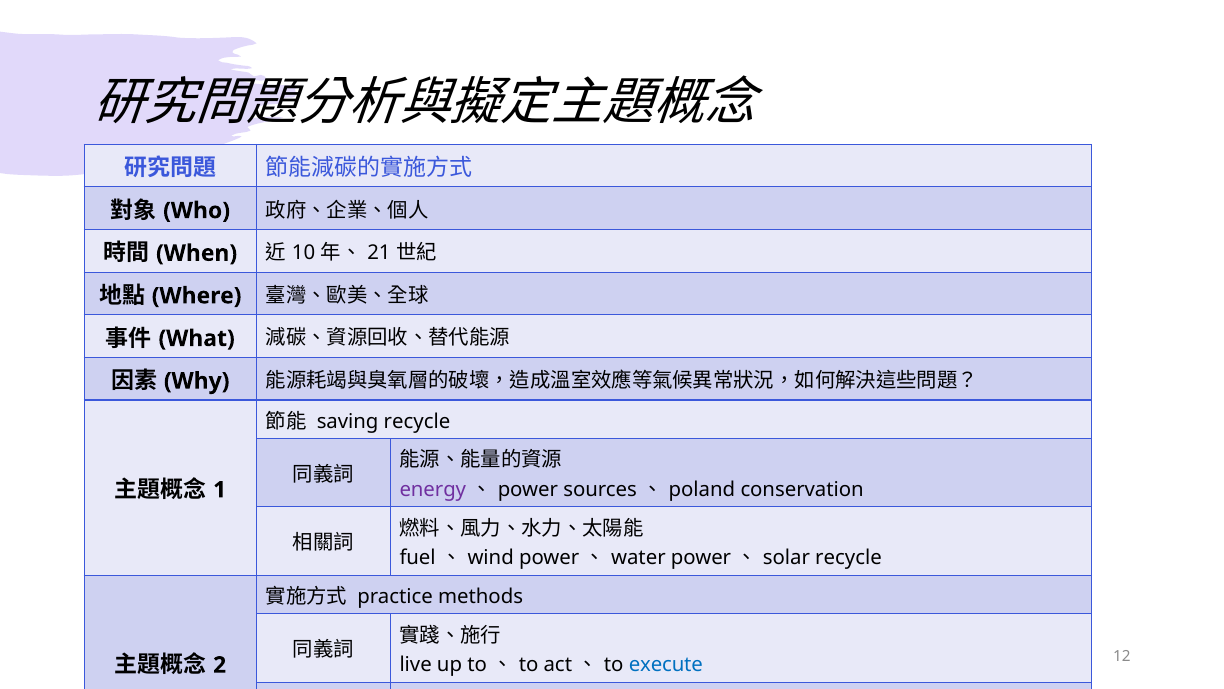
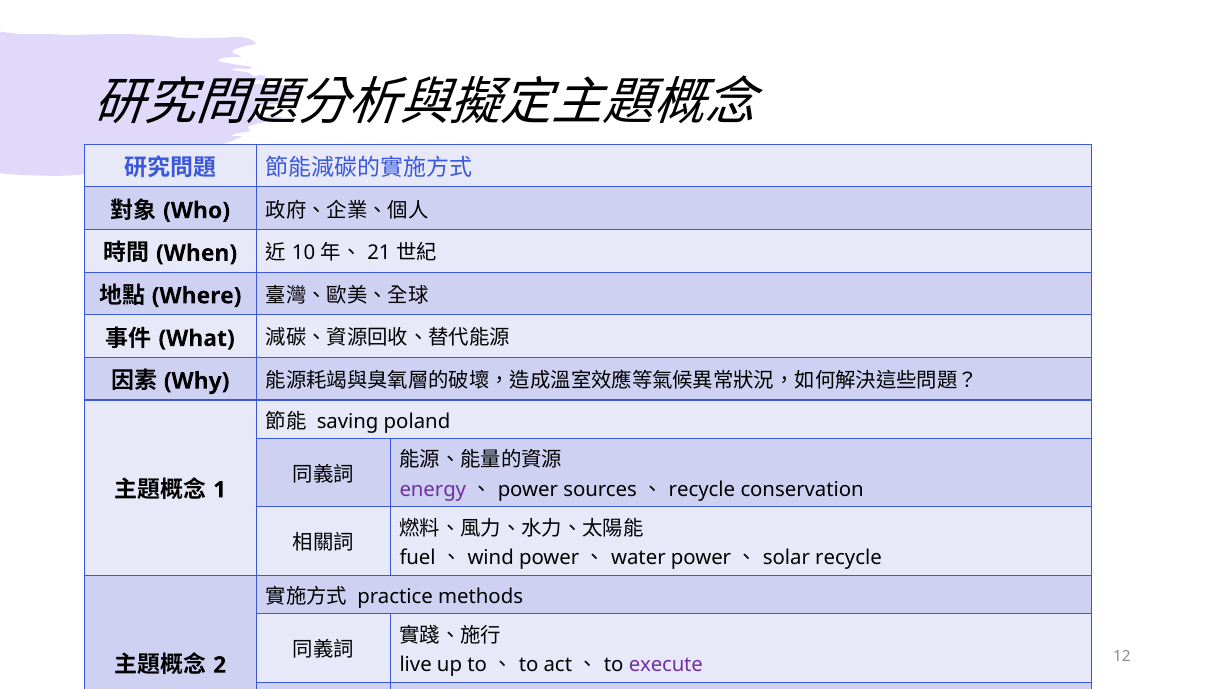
saving recycle: recycle -> poland
poland at (702, 489): poland -> recycle
execute colour: blue -> purple
